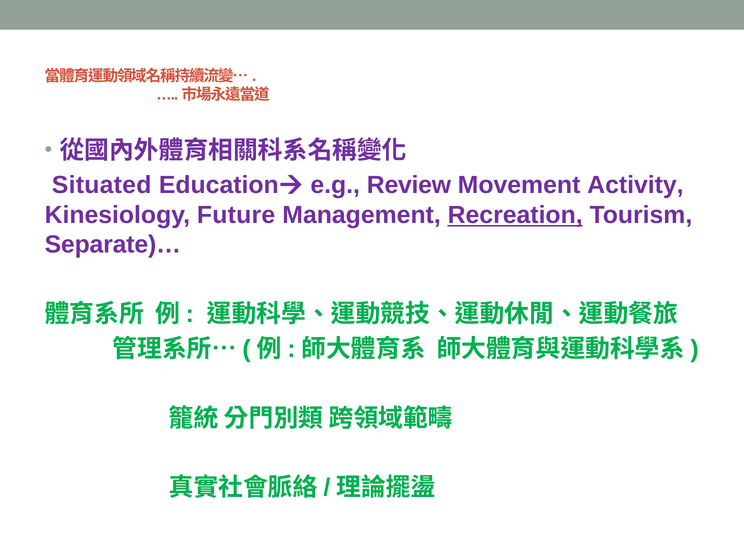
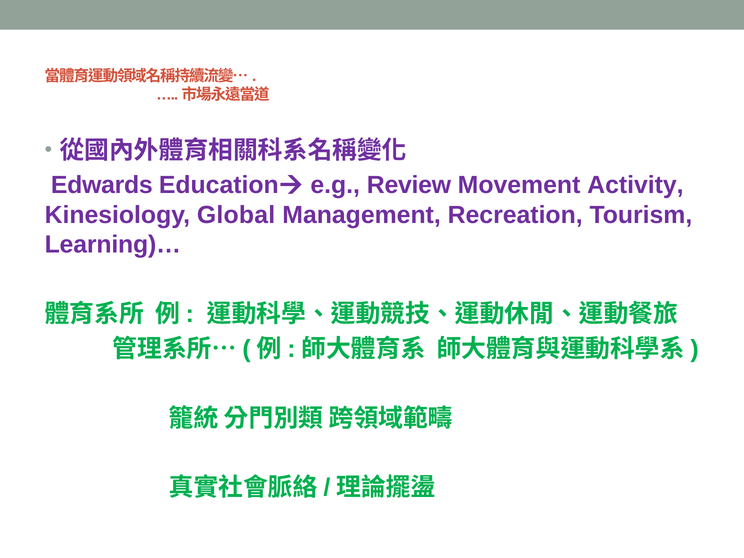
Situated: Situated -> Edwards
Future: Future -> Global
Recreation underline: present -> none
Separate)…: Separate)… -> Learning)…
